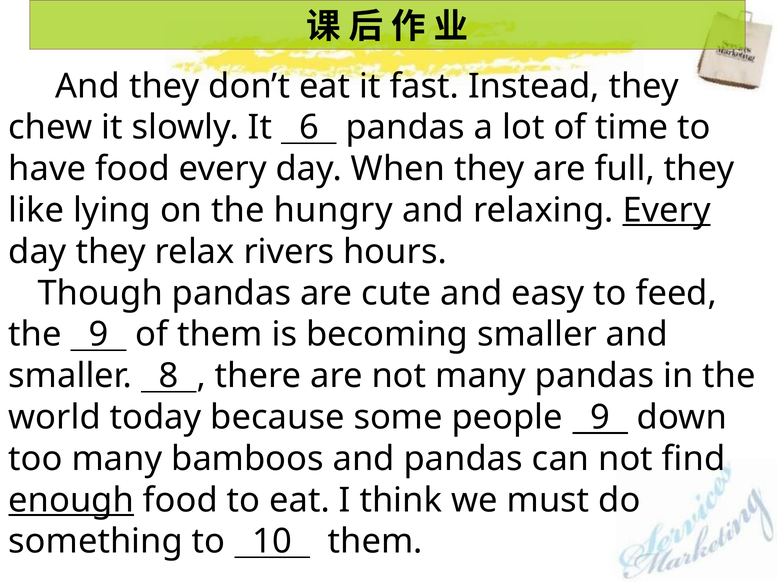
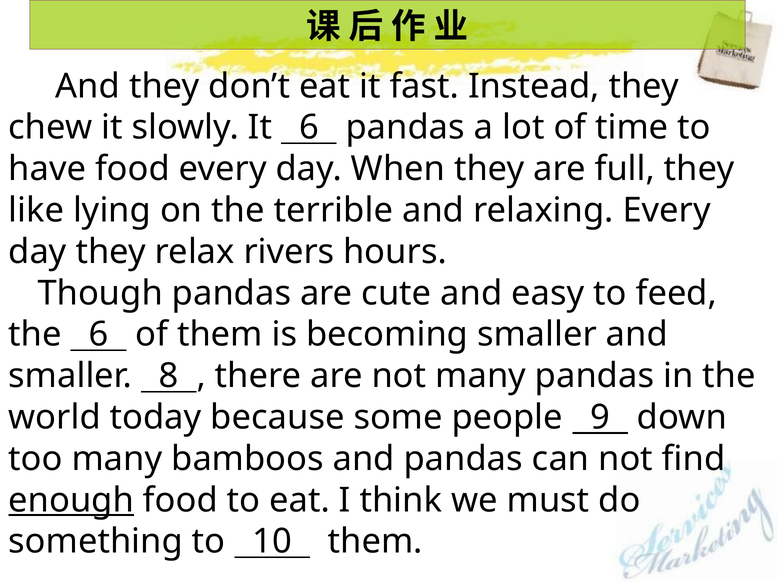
hungry: hungry -> terrible
Every at (667, 211) underline: present -> none
the 9: 9 -> 6
